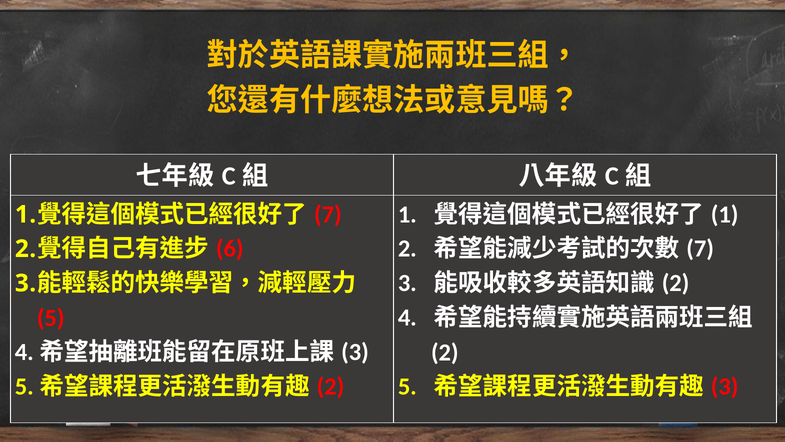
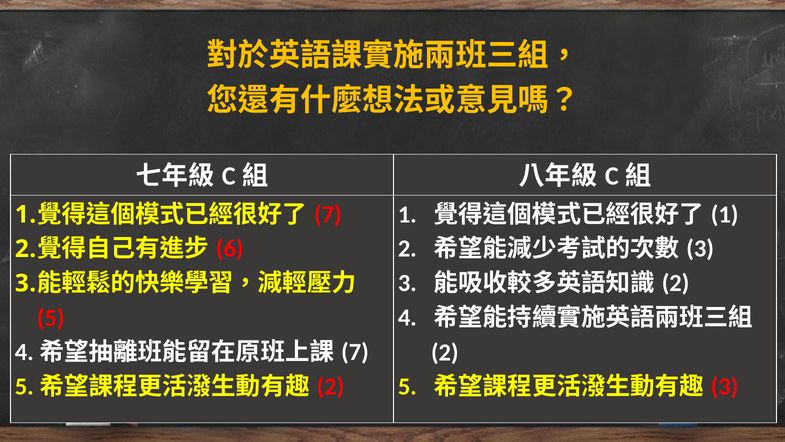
7 at (700, 249): 7 -> 3
3 at (355, 352): 3 -> 7
